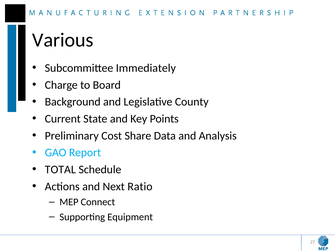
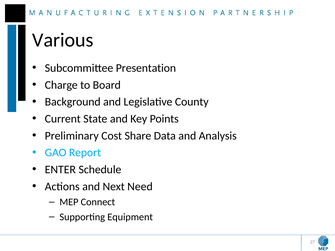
Immediately: Immediately -> Presentation
TOTAL: TOTAL -> ENTER
Ratio: Ratio -> Need
